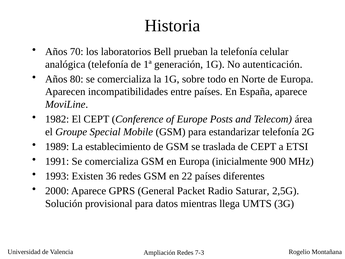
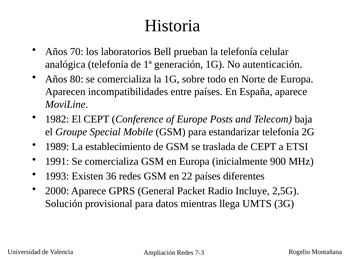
área: área -> baja
Saturar: Saturar -> Incluye
